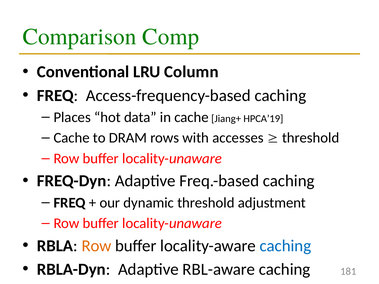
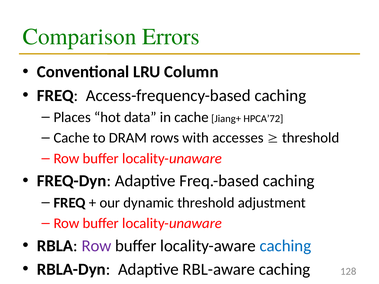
Comp: Comp -> Errors
HPCA’19: HPCA’19 -> HPCA’72
Row at (96, 246) colour: orange -> purple
181: 181 -> 128
